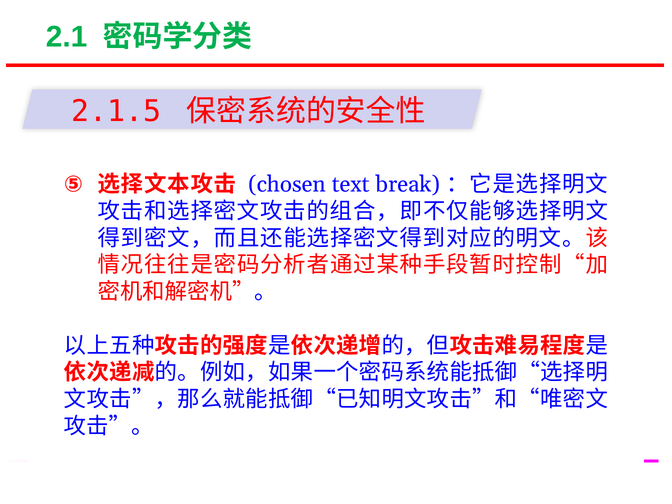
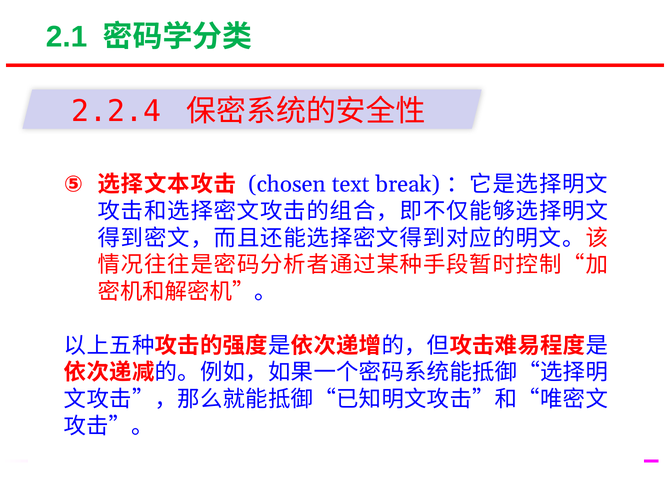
2.1.5: 2.1.5 -> 2.2.4
